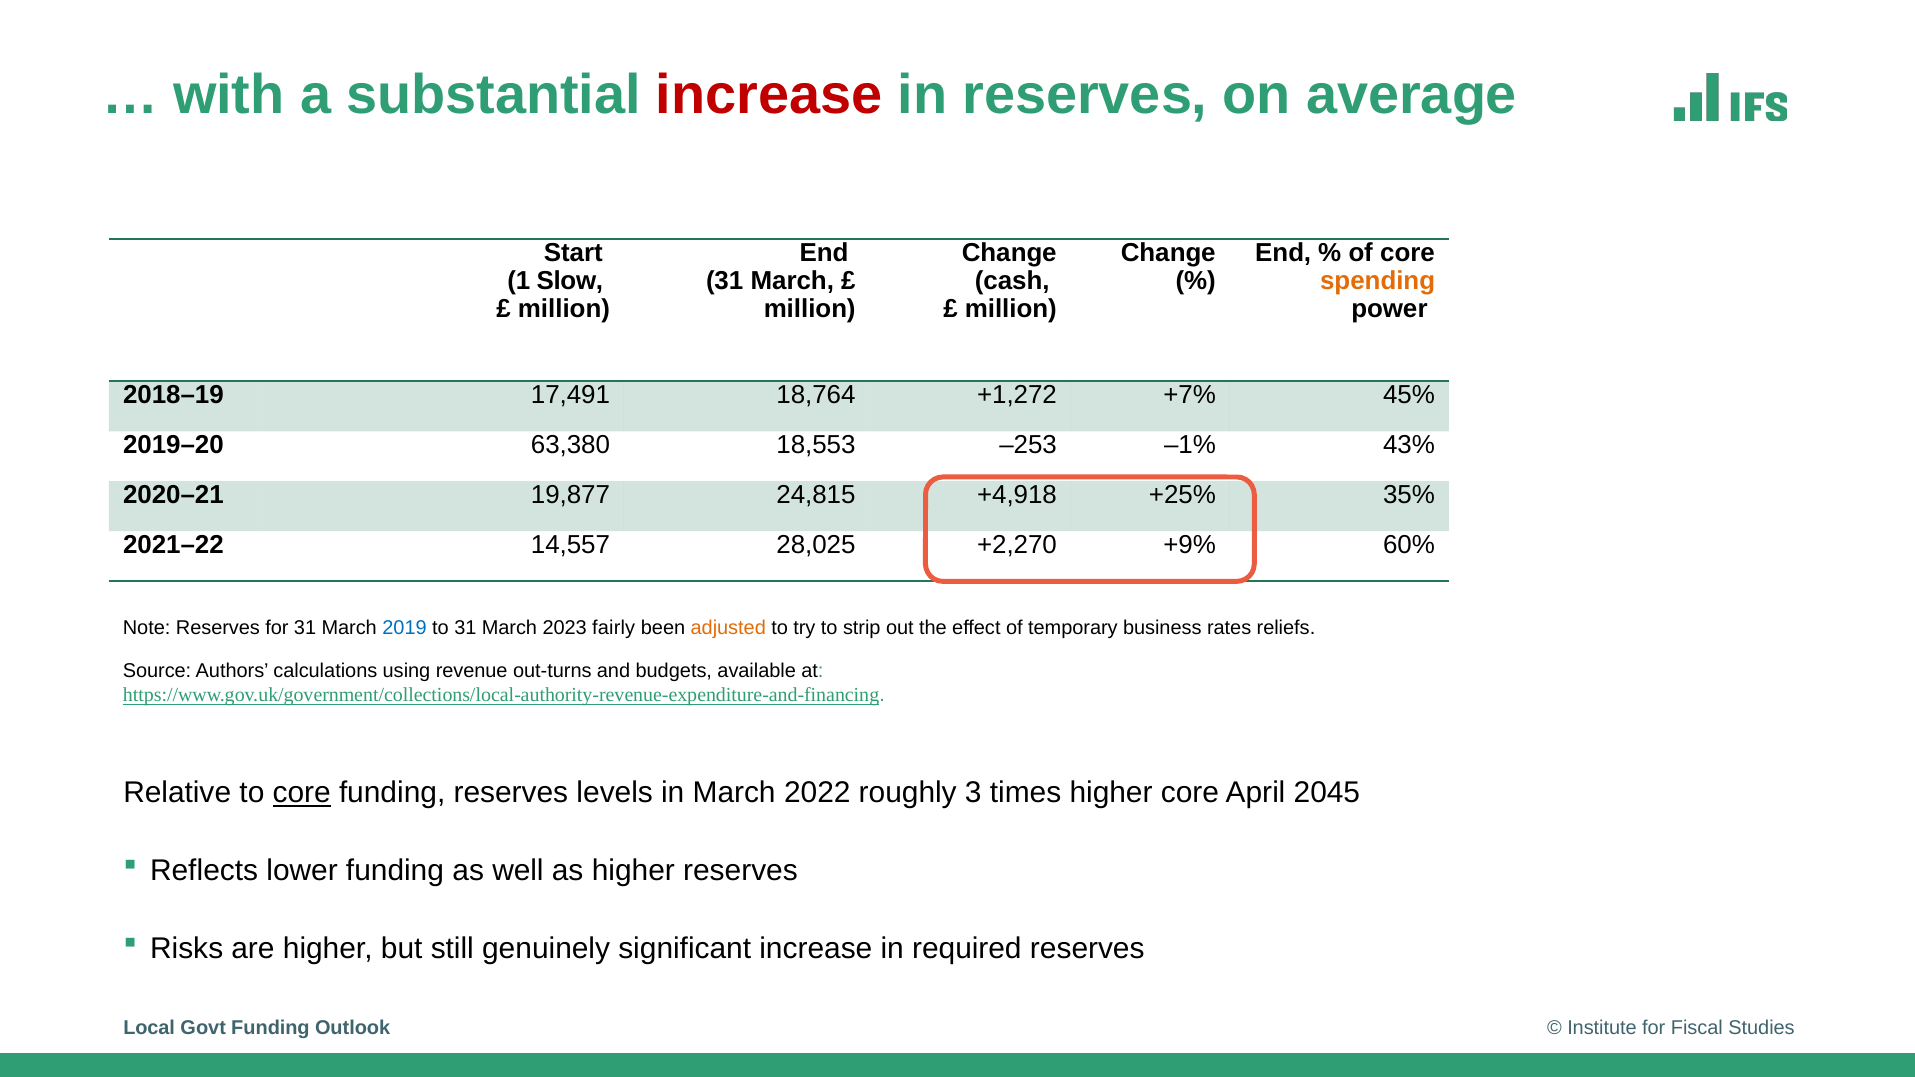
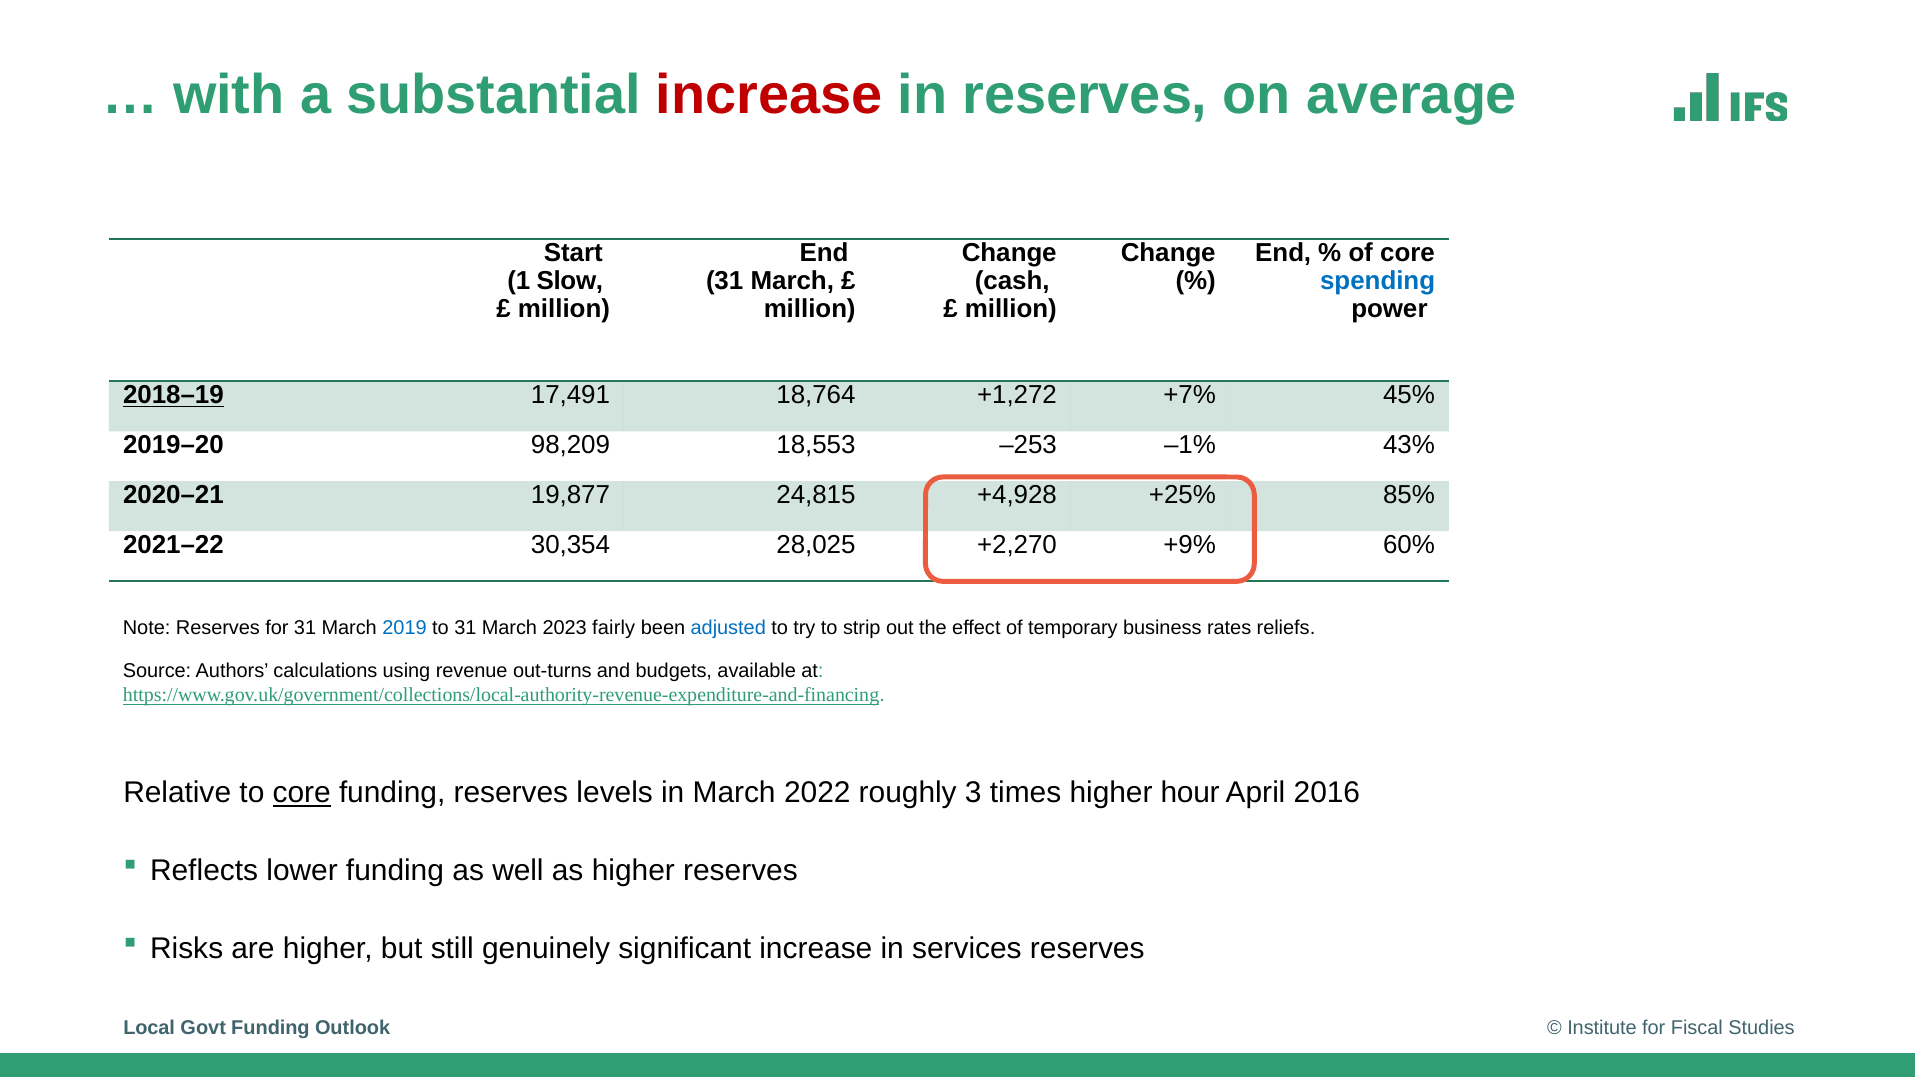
spending colour: orange -> blue
2018–19 underline: none -> present
63,380: 63,380 -> 98,209
+4,918: +4,918 -> +4,928
35%: 35% -> 85%
14,557: 14,557 -> 30,354
adjusted colour: orange -> blue
higher core: core -> hour
2045: 2045 -> 2016
required: required -> services
